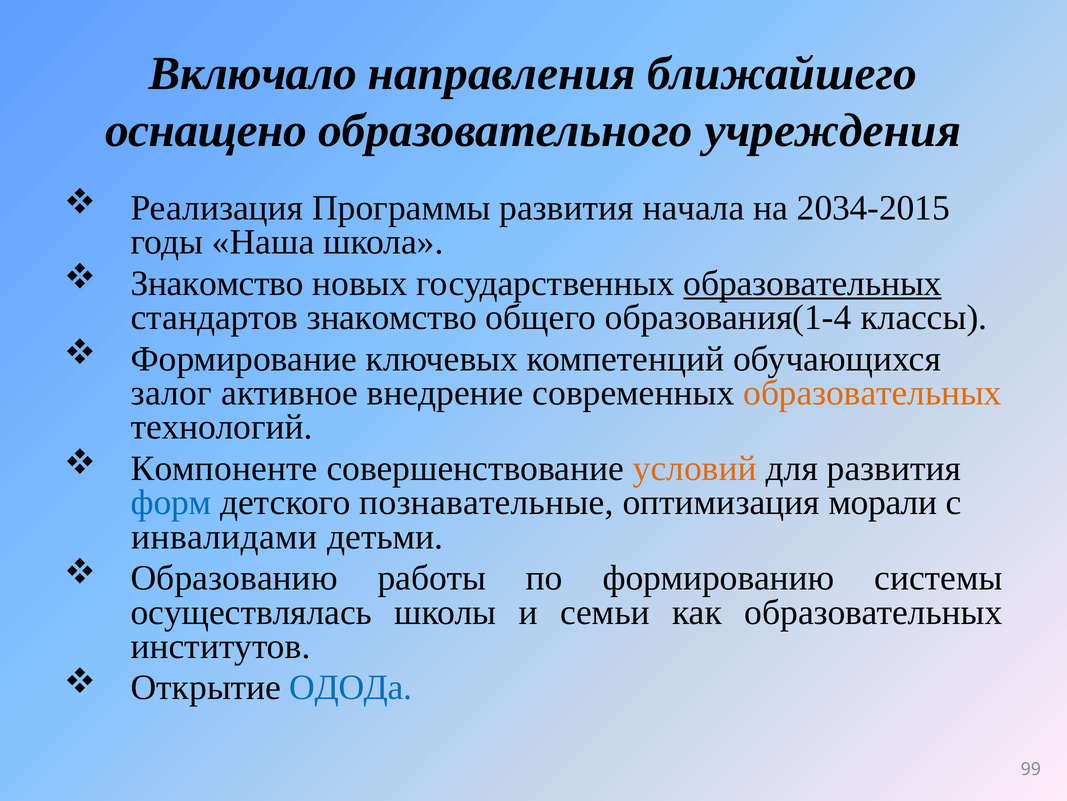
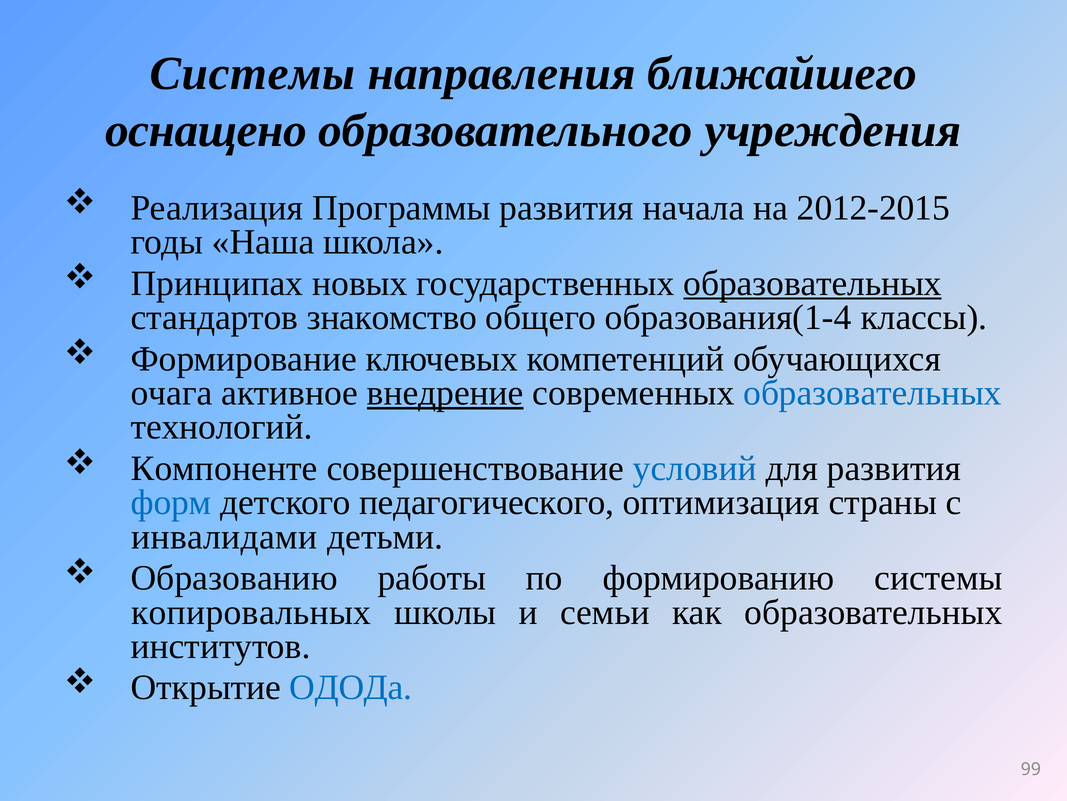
Включало at (253, 74): Включало -> Системы
2034-2015: 2034-2015 -> 2012-2015
Знакомство at (217, 283): Знакомство -> Принципах
залог: залог -> очага
внедрение underline: none -> present
образовательных at (873, 393) colour: orange -> blue
условий colour: orange -> blue
познавательные: познавательные -> педагогического
морали: морали -> страны
осуществлялась: осуществлялась -> копировальных
